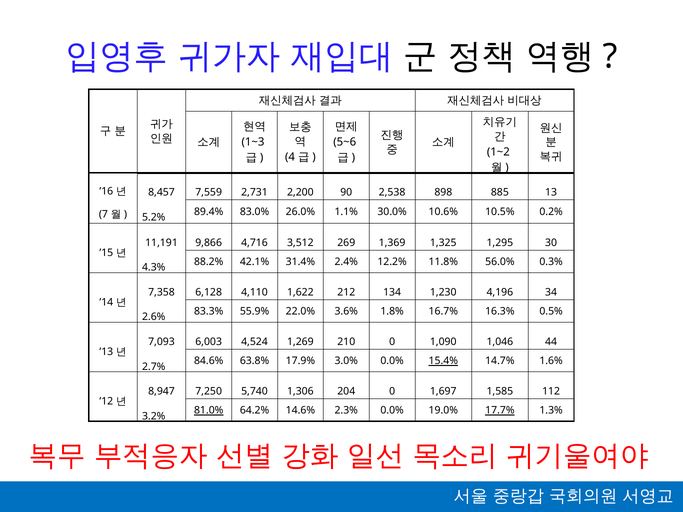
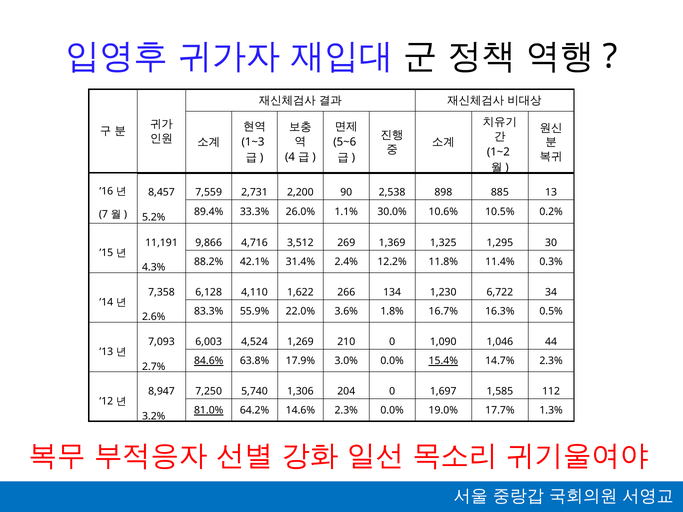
83.0%: 83.0% -> 33.3%
56.0%: 56.0% -> 11.4%
212: 212 -> 266
4,196: 4,196 -> 6,722
84.6% underline: none -> present
14.7% 1.6%: 1.6% -> 2.3%
17.7% underline: present -> none
